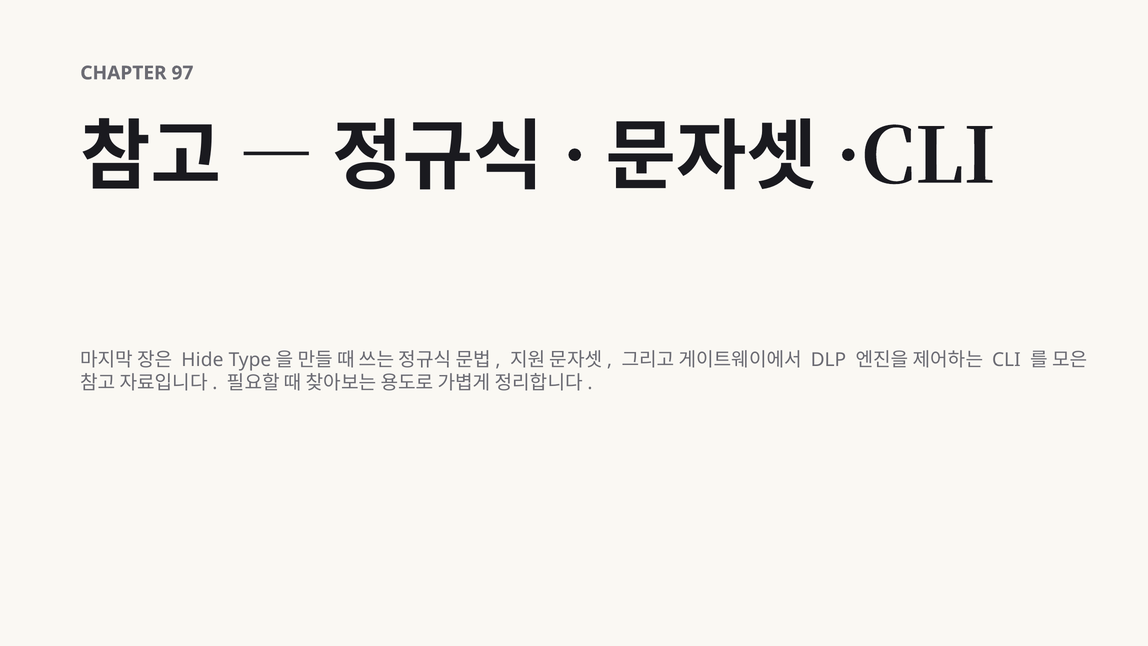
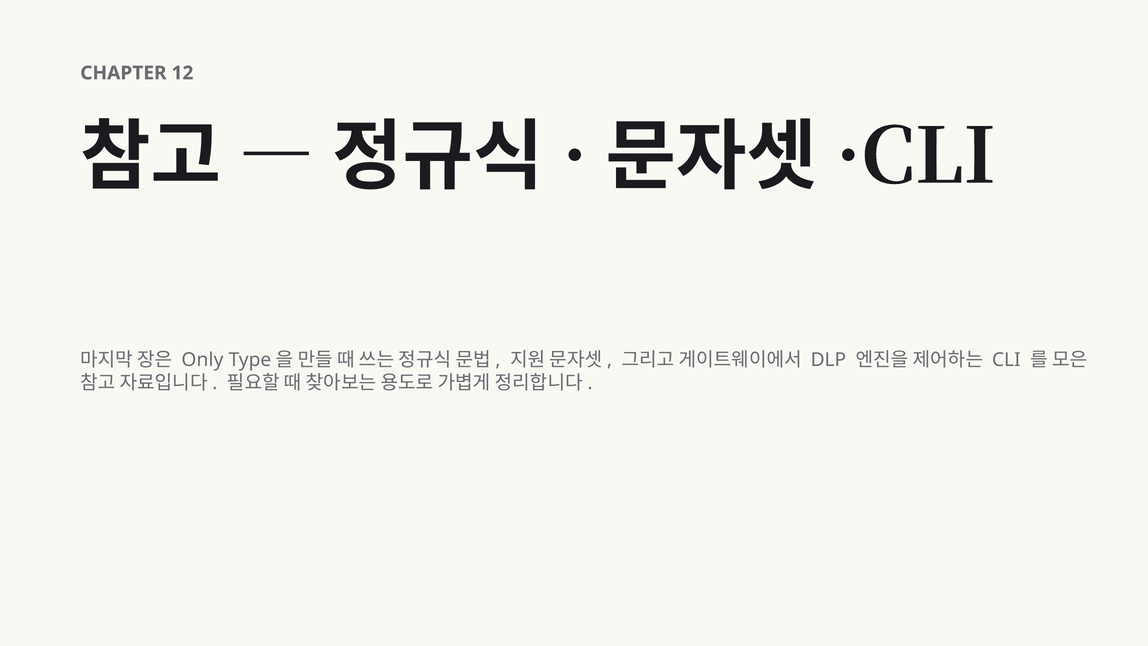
97: 97 -> 12
Hide: Hide -> Only
